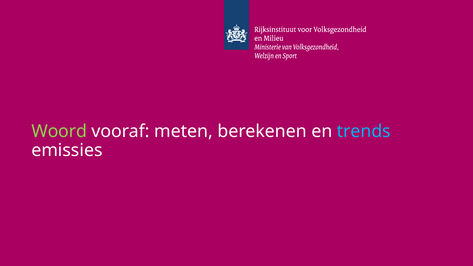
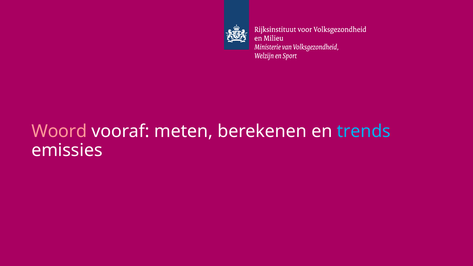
Woord colour: light green -> pink
